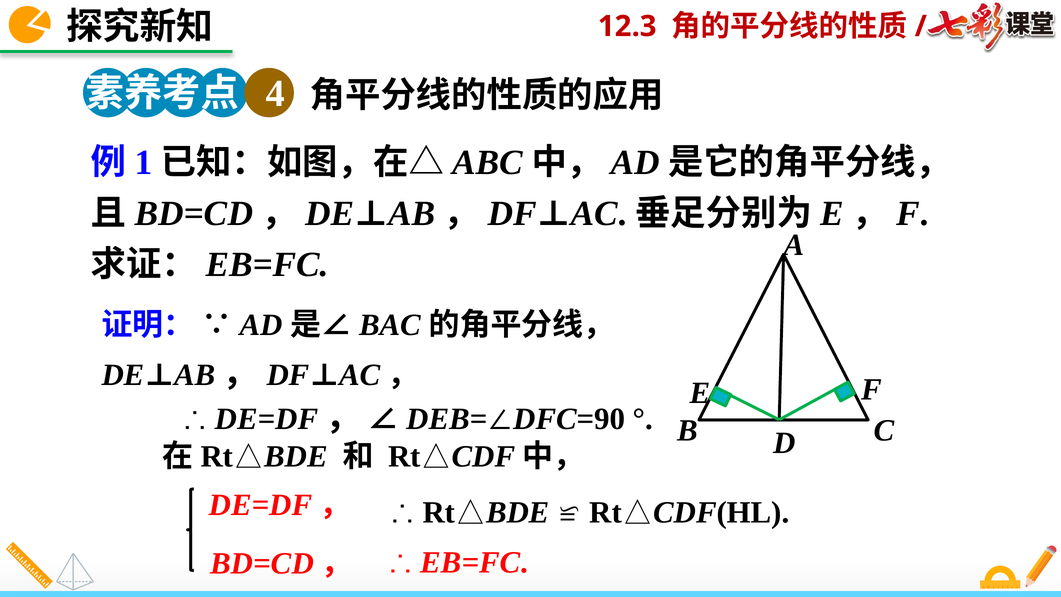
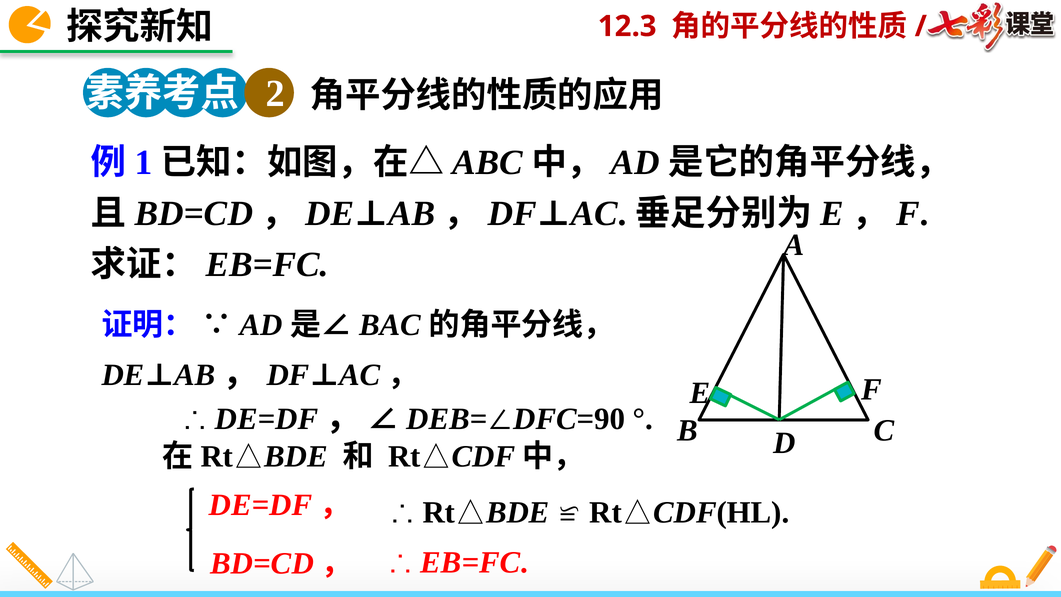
4: 4 -> 2
